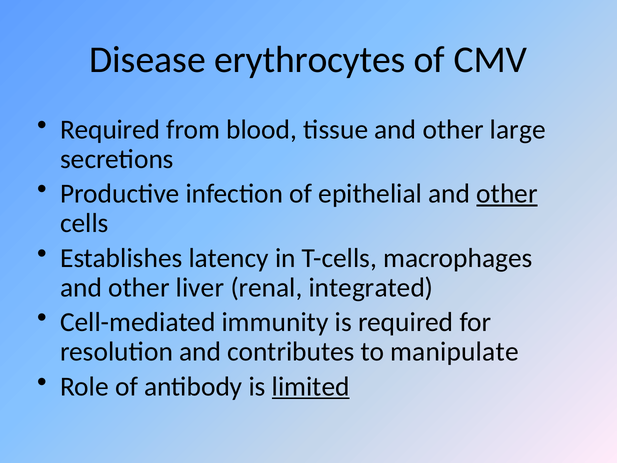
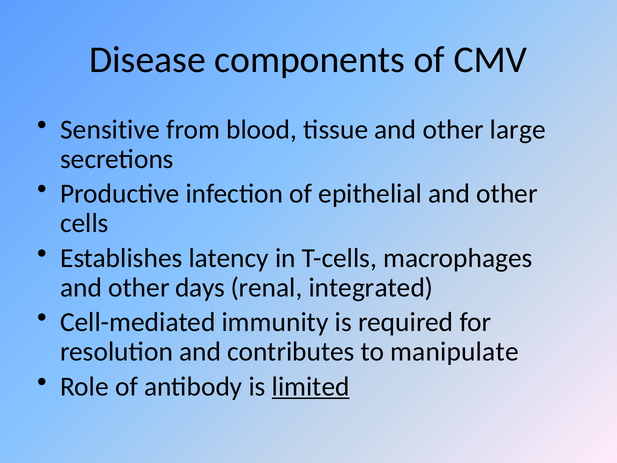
erythrocytes: erythrocytes -> components
Required at (110, 129): Required -> Sensitive
other at (507, 194) underline: present -> none
liver: liver -> days
